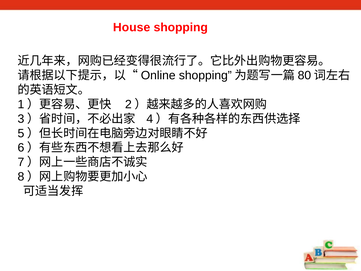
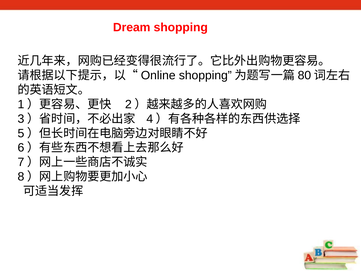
House: House -> Dream
